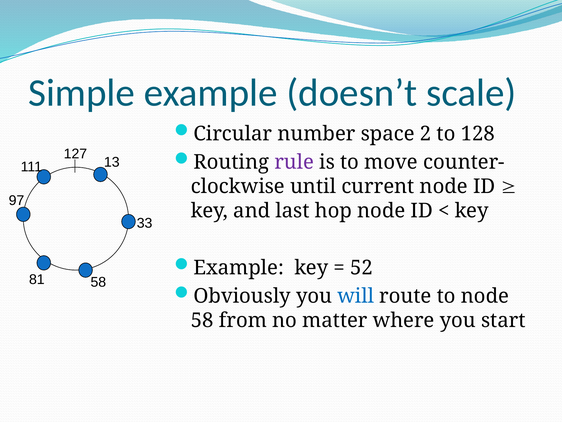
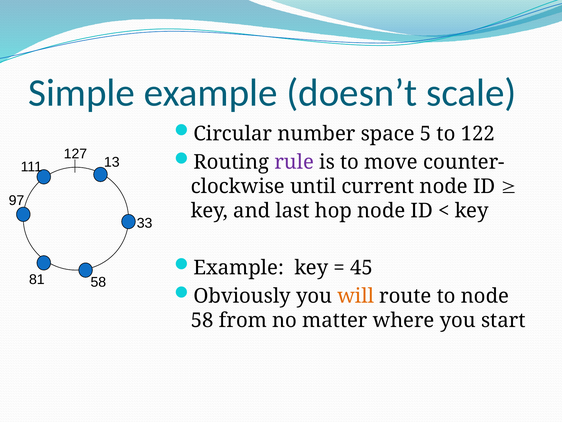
2: 2 -> 5
128: 128 -> 122
52: 52 -> 45
will colour: blue -> orange
